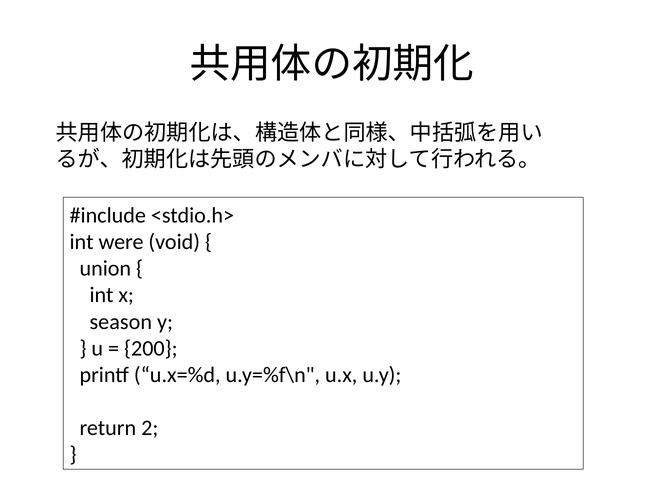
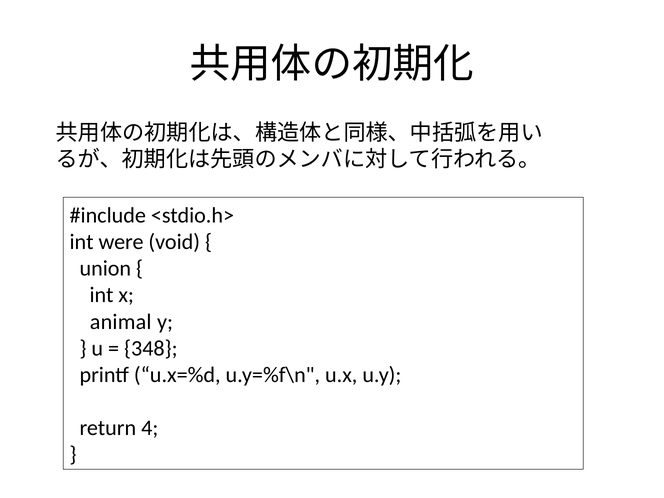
season: season -> animal
200: 200 -> 348
2: 2 -> 4
